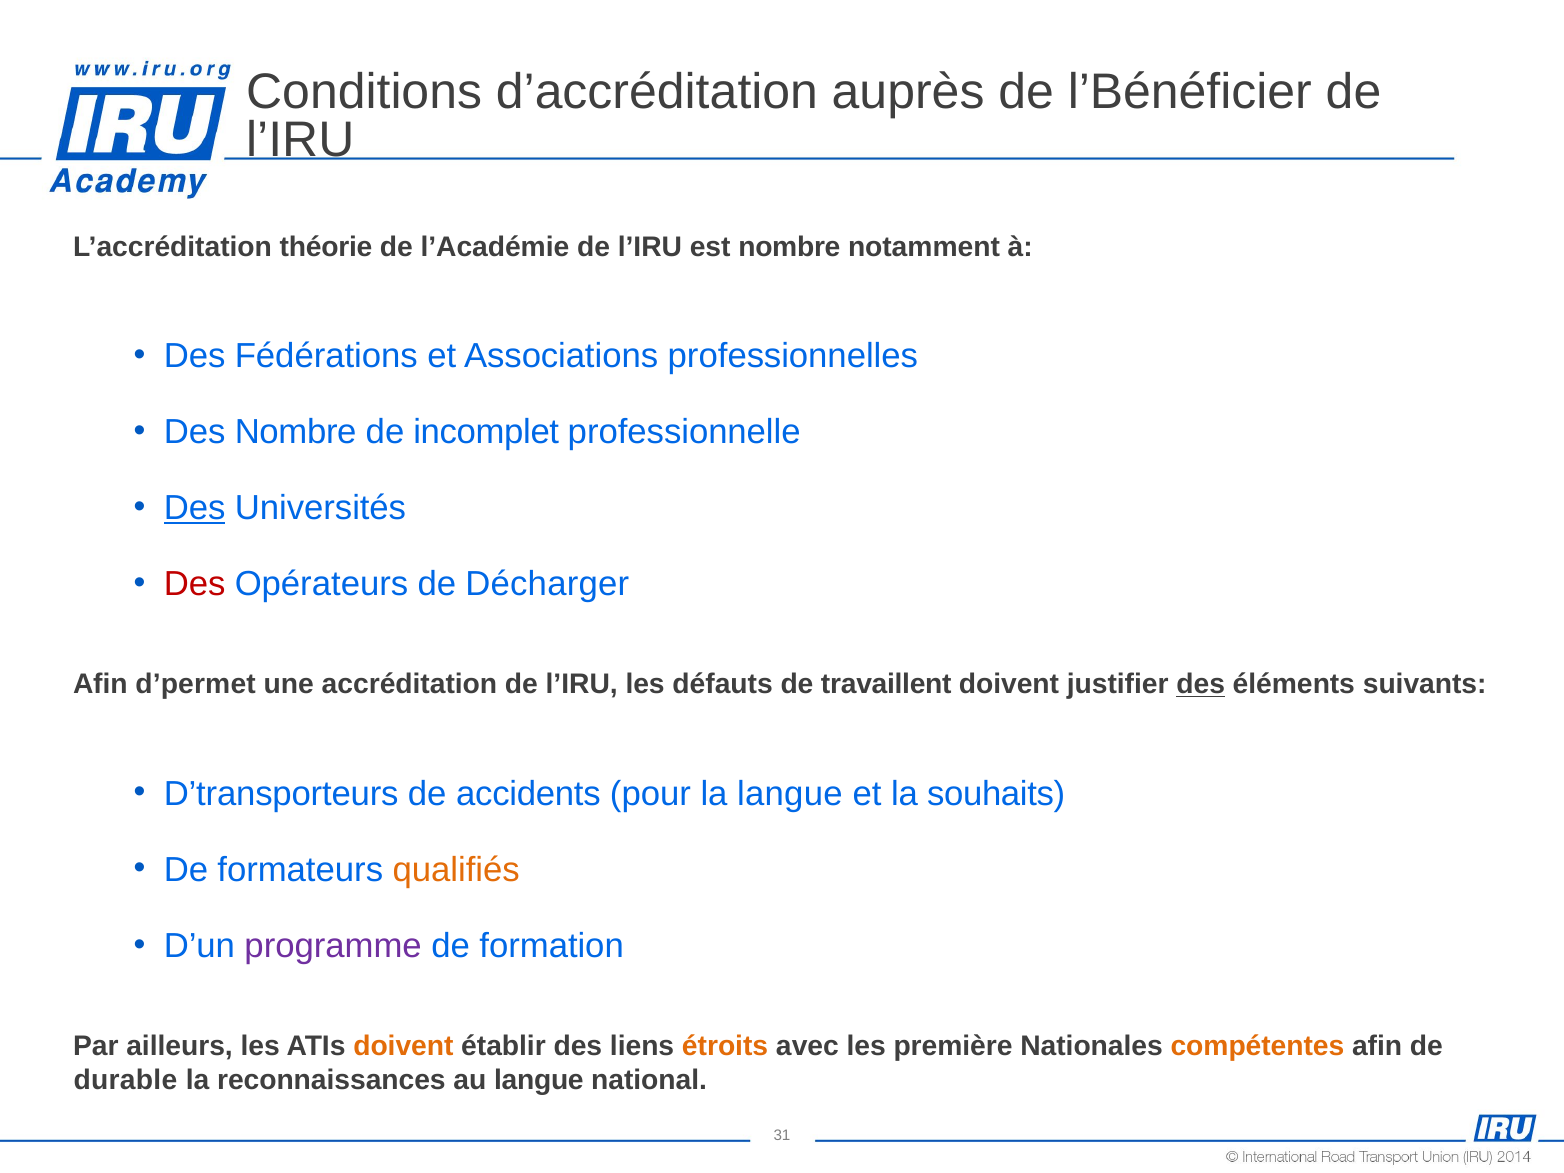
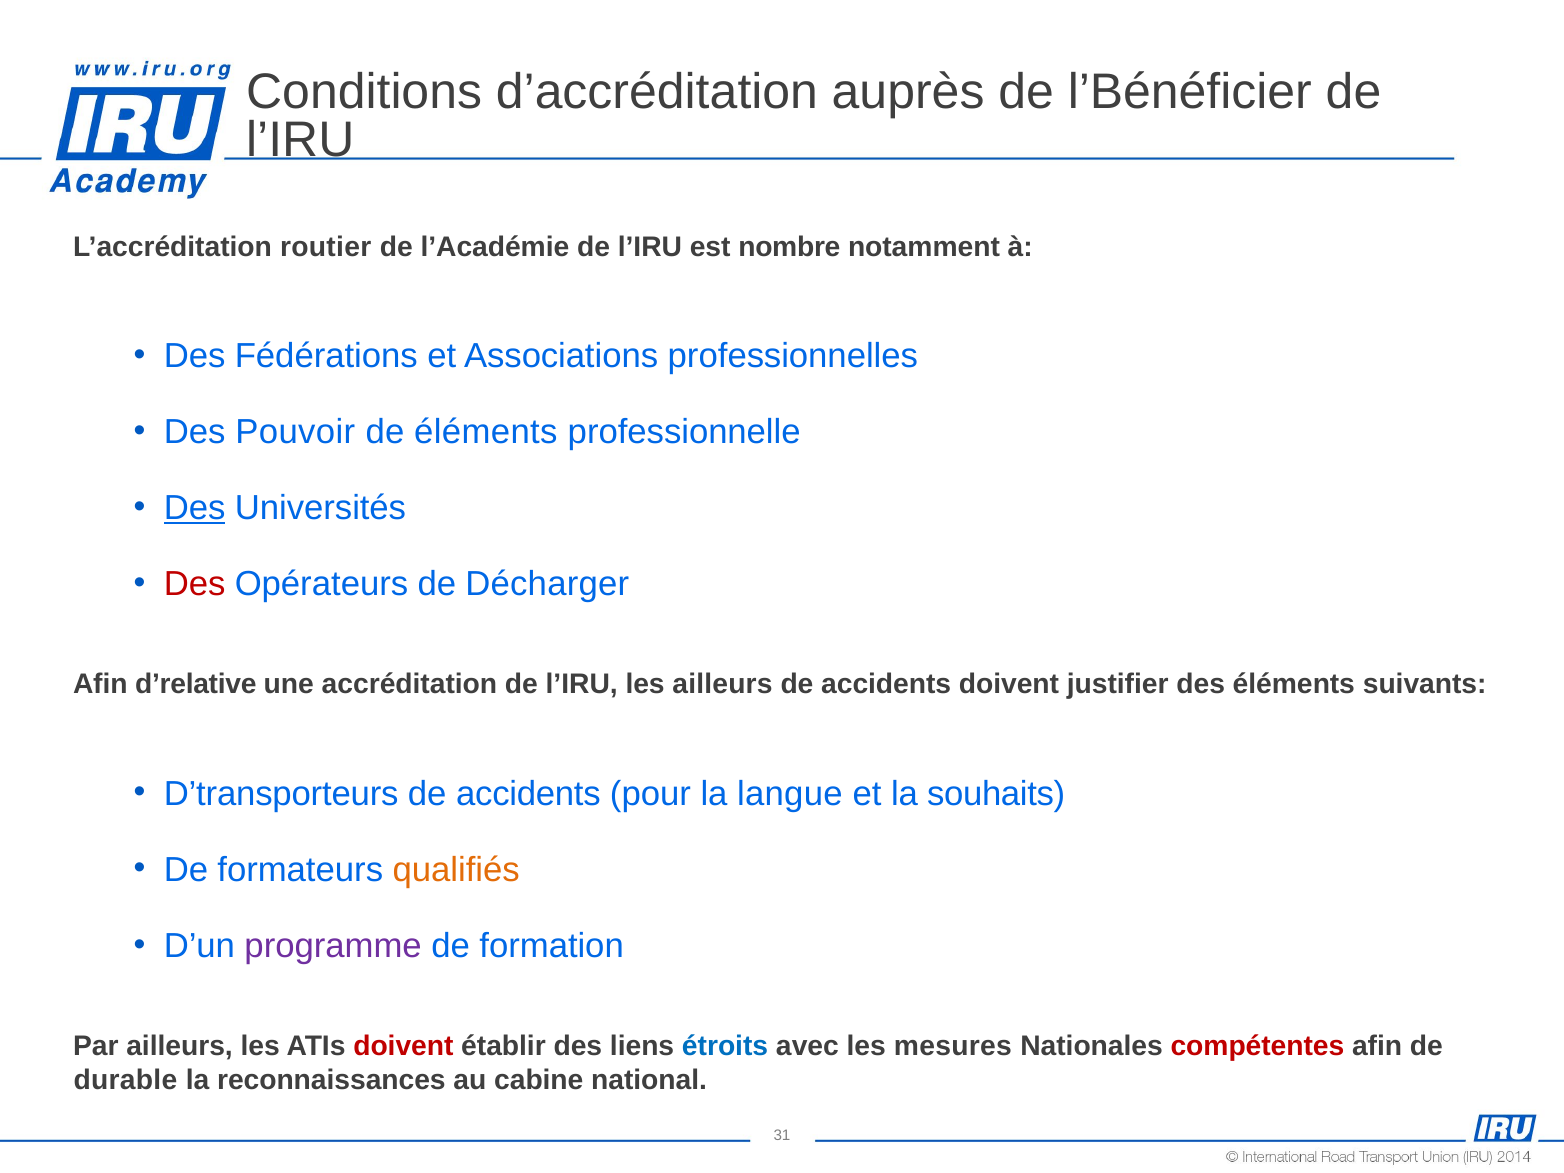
théorie: théorie -> routier
Des Nombre: Nombre -> Pouvoir
de incomplet: incomplet -> éléments
d’permet: d’permet -> d’relative
les défauts: défauts -> ailleurs
travaillent at (886, 684): travaillent -> accidents
des at (1201, 684) underline: present -> none
doivent at (403, 1046) colour: orange -> red
étroits colour: orange -> blue
première: première -> mesures
compétentes colour: orange -> red
au langue: langue -> cabine
